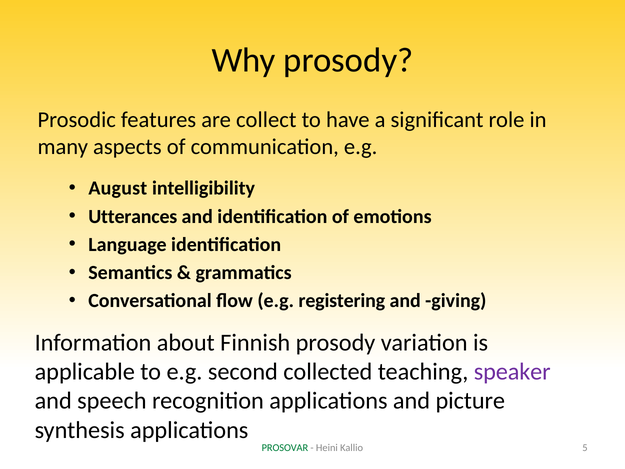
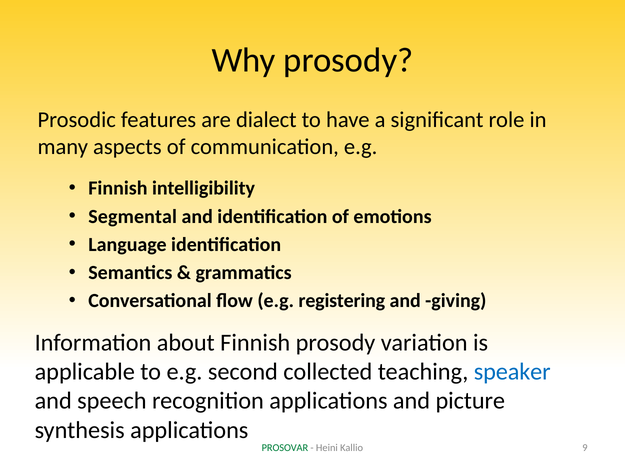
collect: collect -> dialect
August at (118, 188): August -> Finnish
Utterances: Utterances -> Segmental
speaker colour: purple -> blue
5: 5 -> 9
